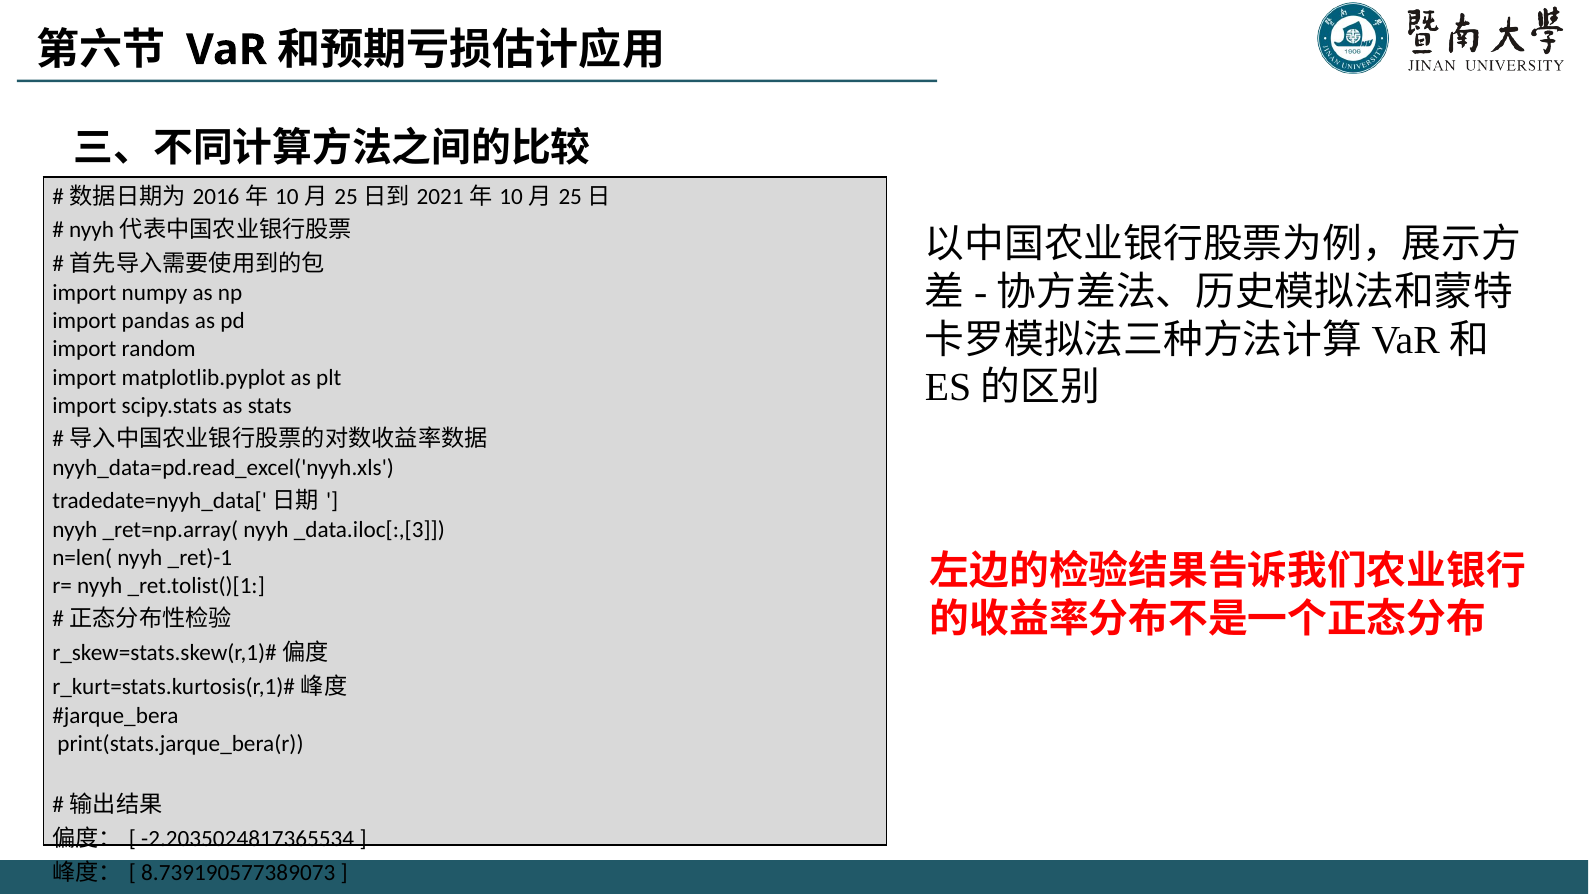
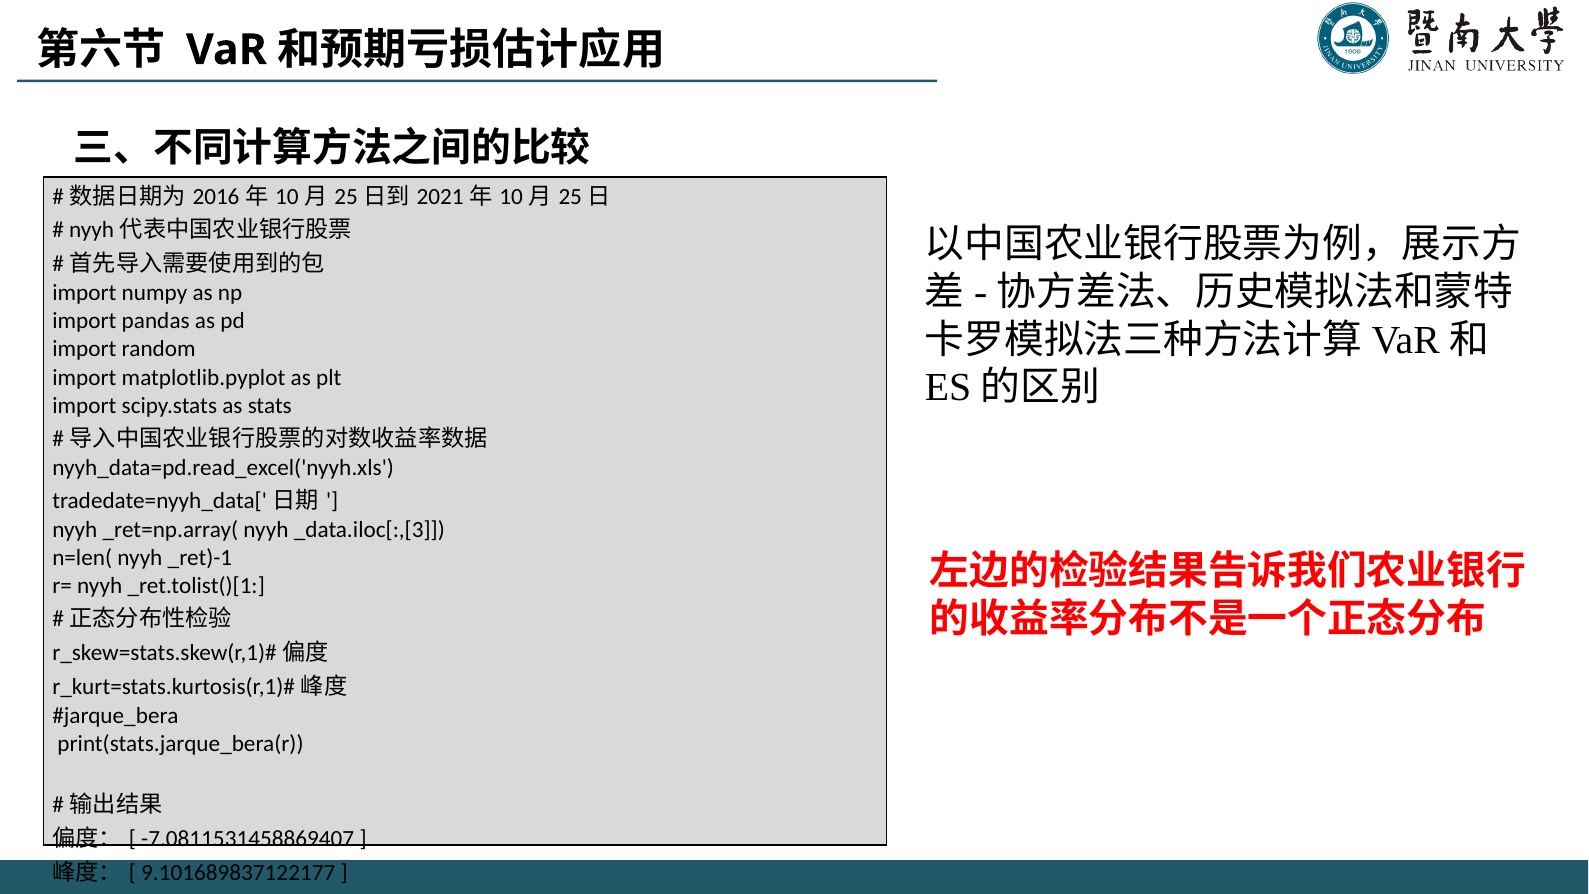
-2.2035024817365534: -2.2035024817365534 -> -7.0811531458869407
8.739190577389073: 8.739190577389073 -> 9.101689837122177
